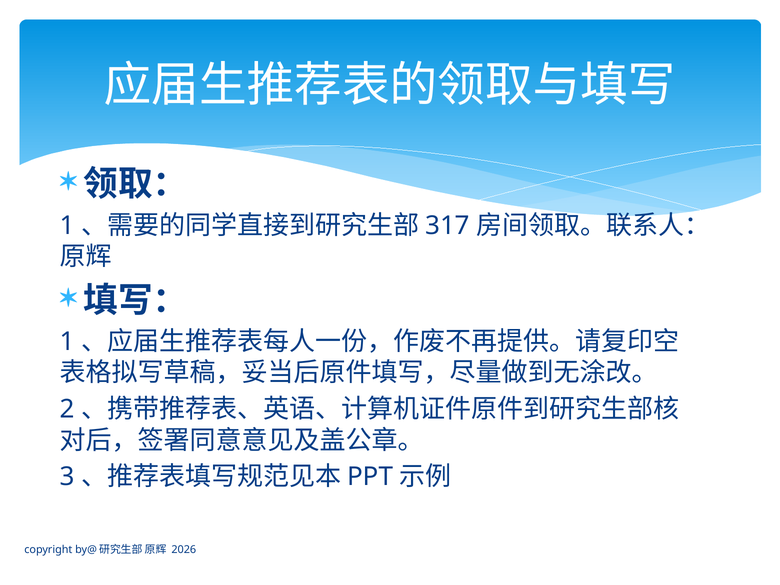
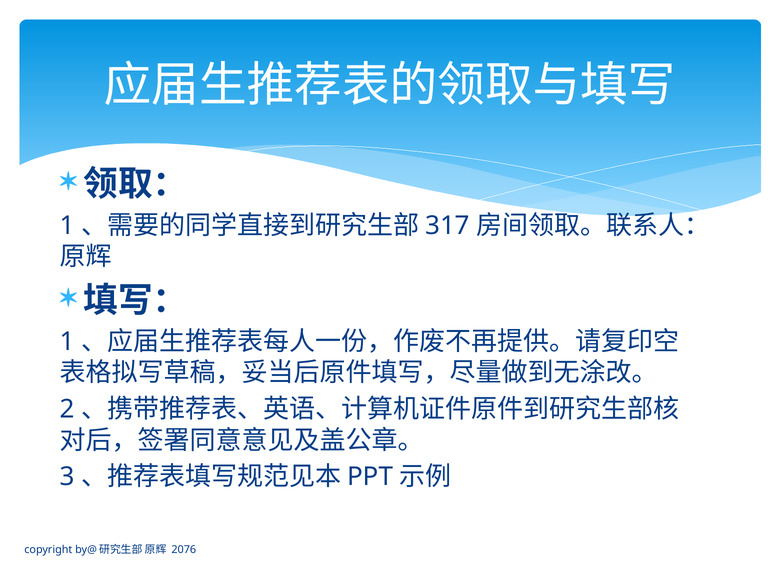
2026: 2026 -> 2076
